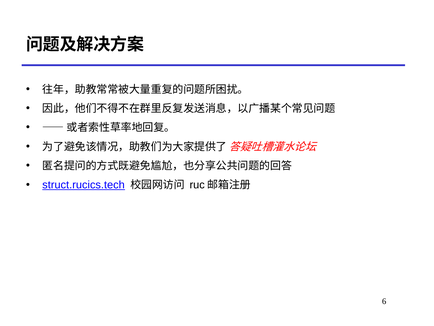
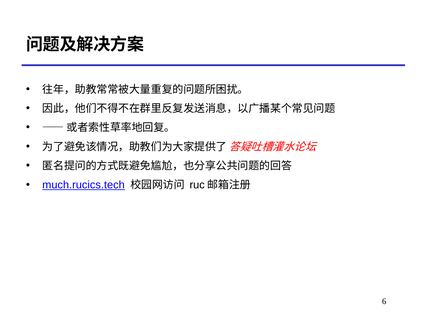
struct.rucics.tech: struct.rucics.tech -> much.rucics.tech
